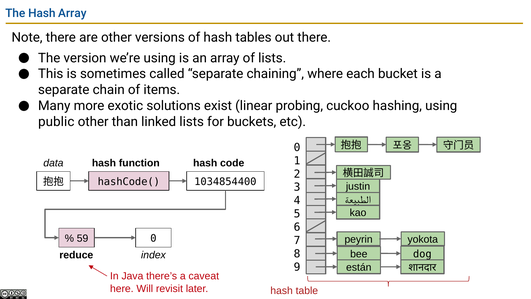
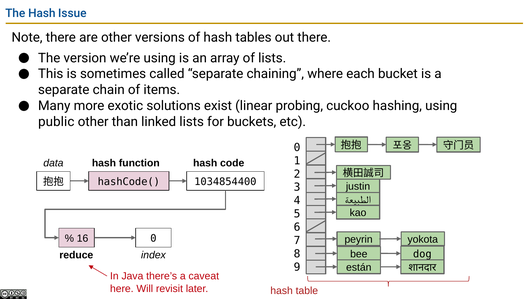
Hash Array: Array -> Issue
59: 59 -> 16
